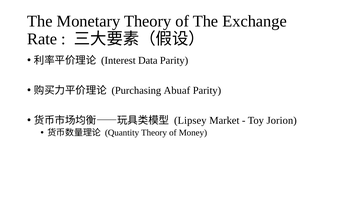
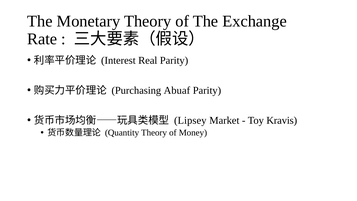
Data: Data -> Real
Jorion: Jorion -> Kravis
